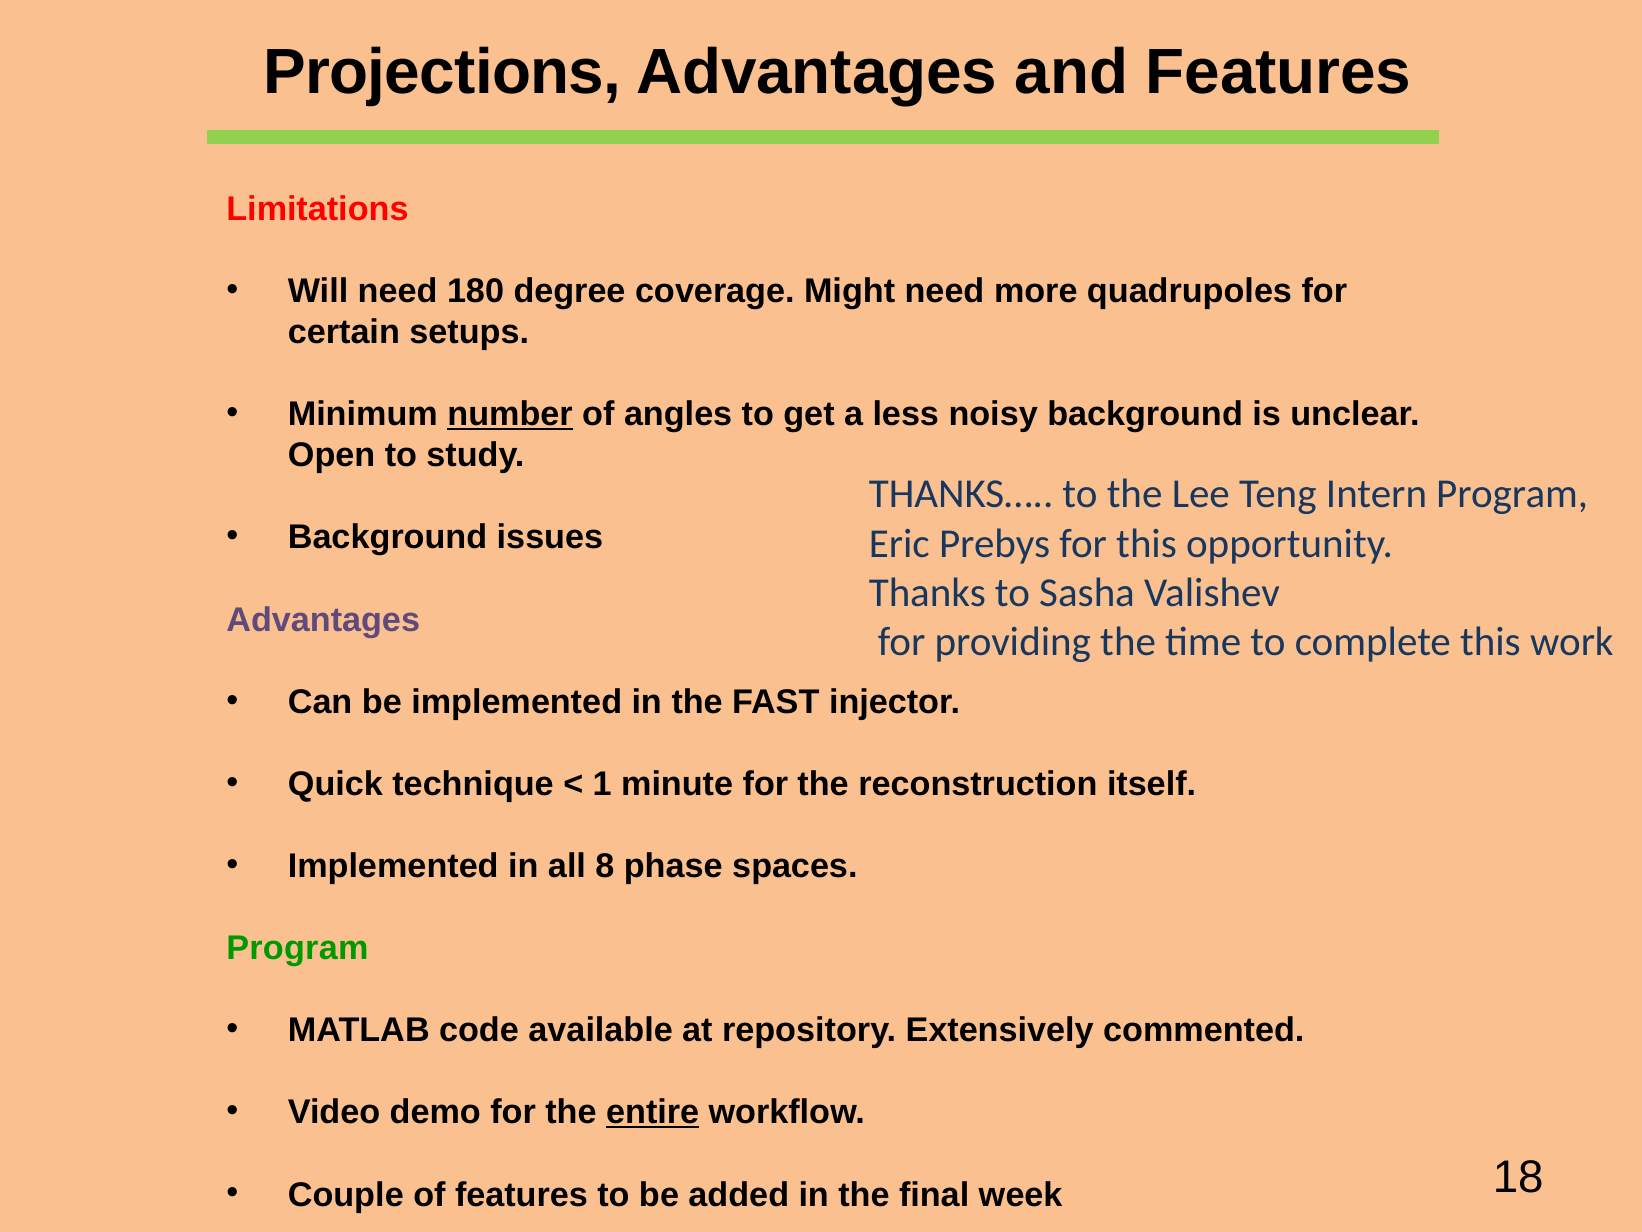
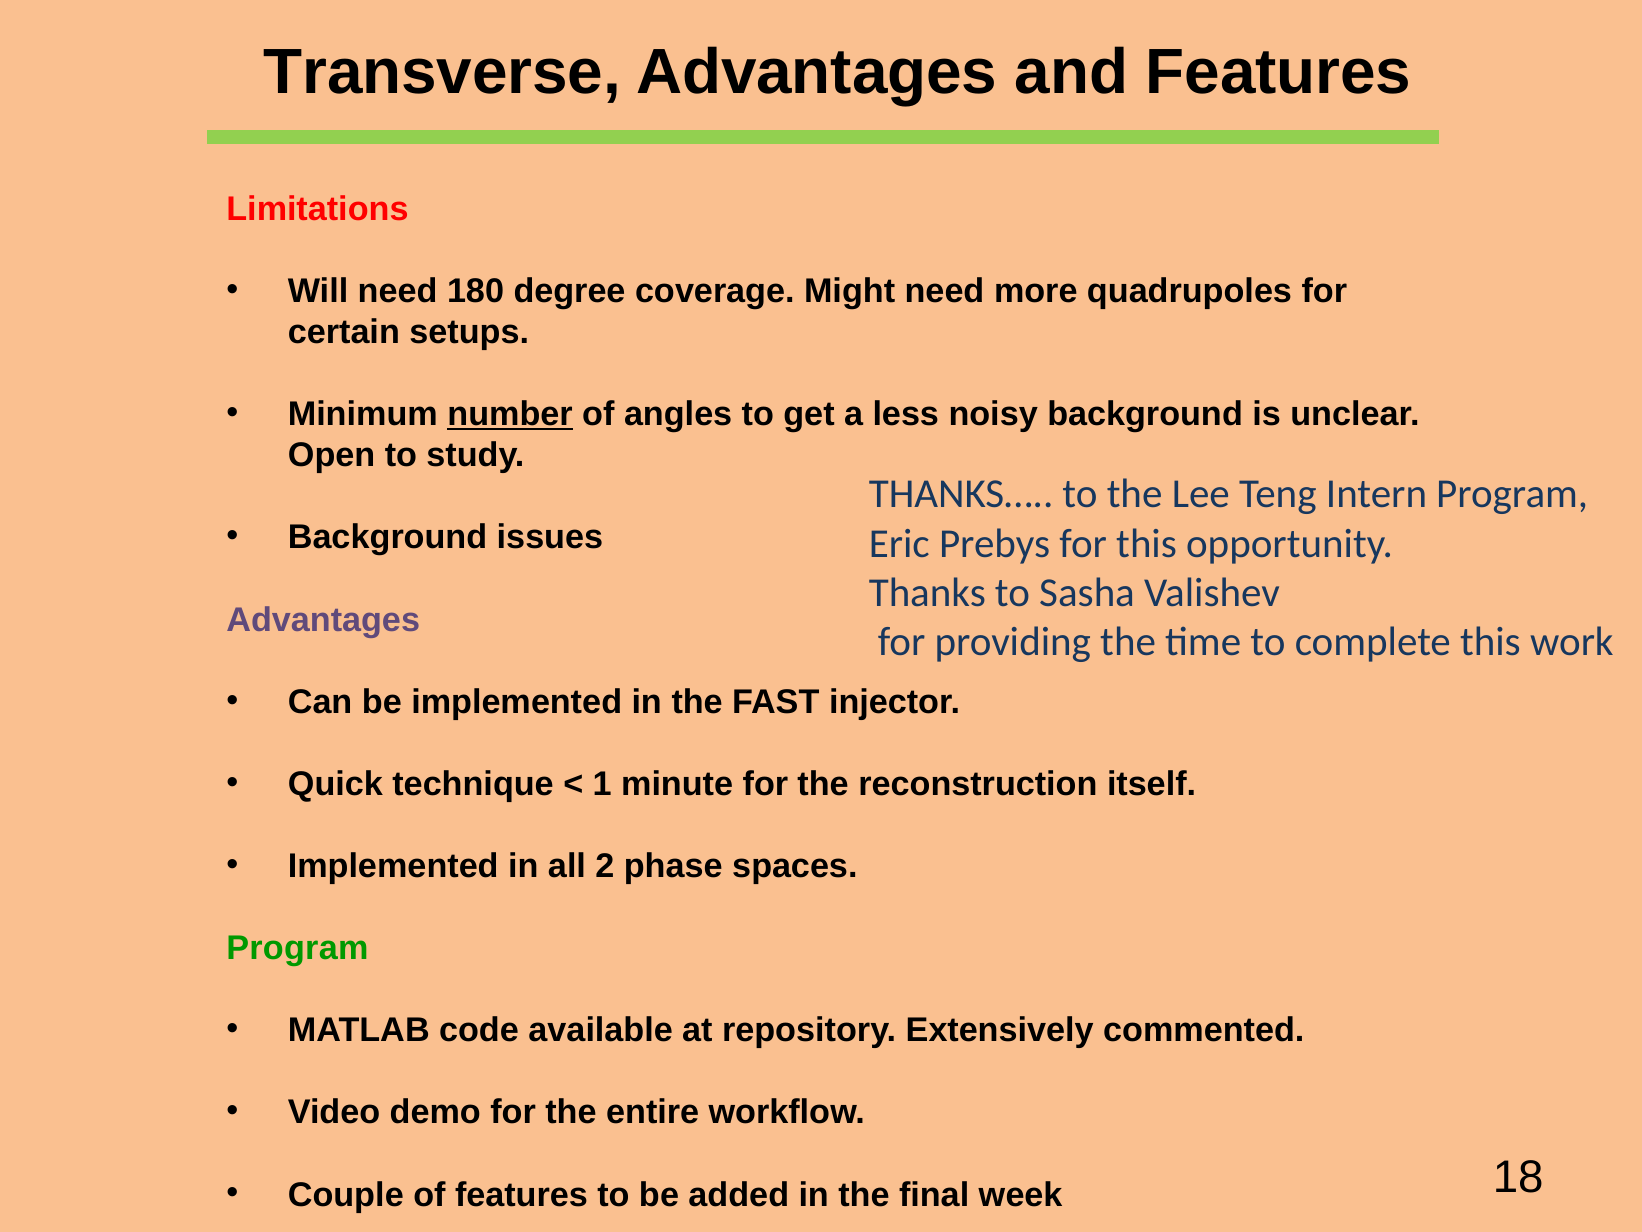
Projections: Projections -> Transverse
8: 8 -> 2
entire underline: present -> none
